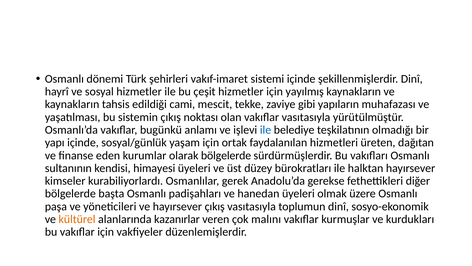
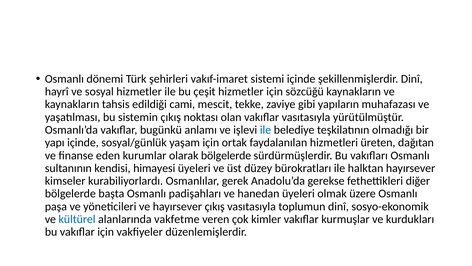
yayılmış: yayılmış -> sözcüğü
kültürel colour: orange -> blue
kazanırlar: kazanırlar -> vakfetme
malını: malını -> kimler
